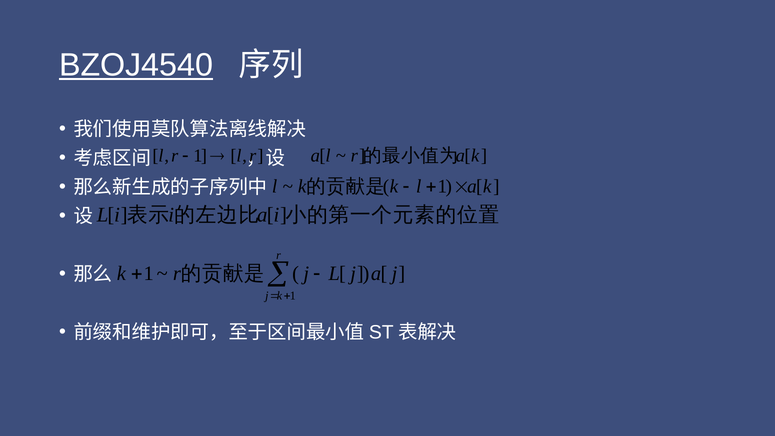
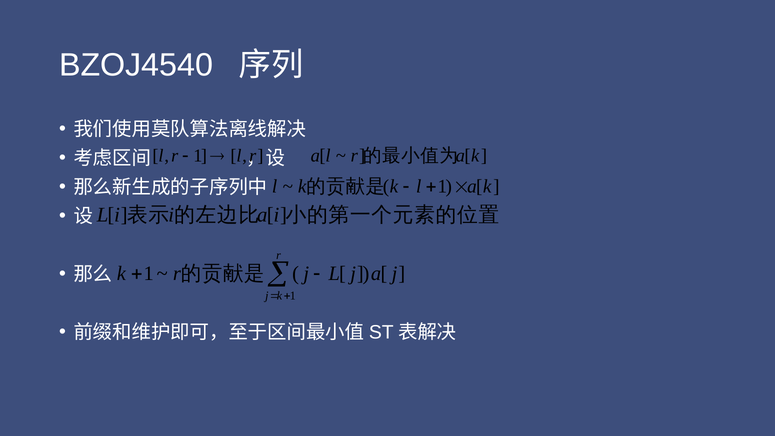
BZOJ4540 underline: present -> none
